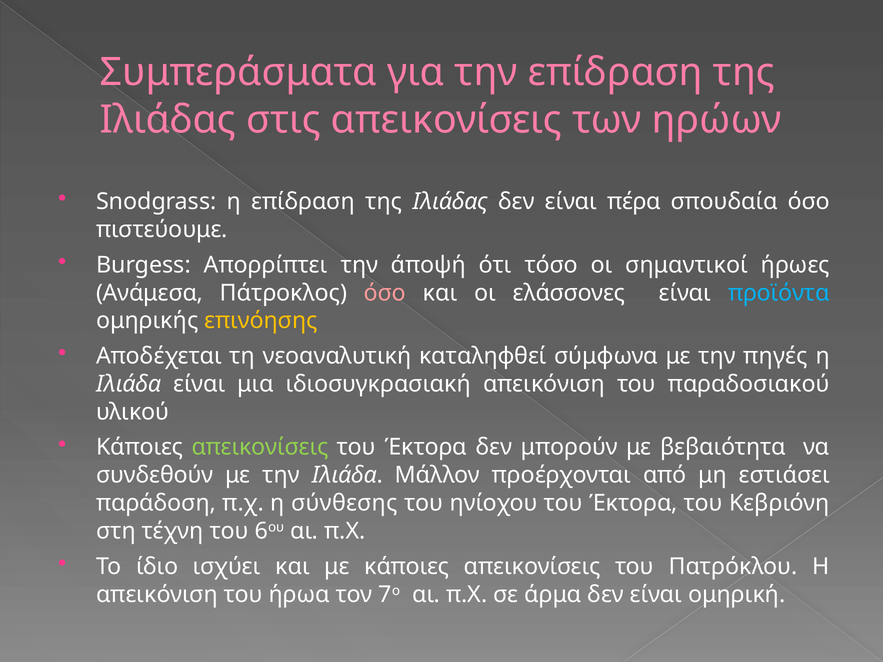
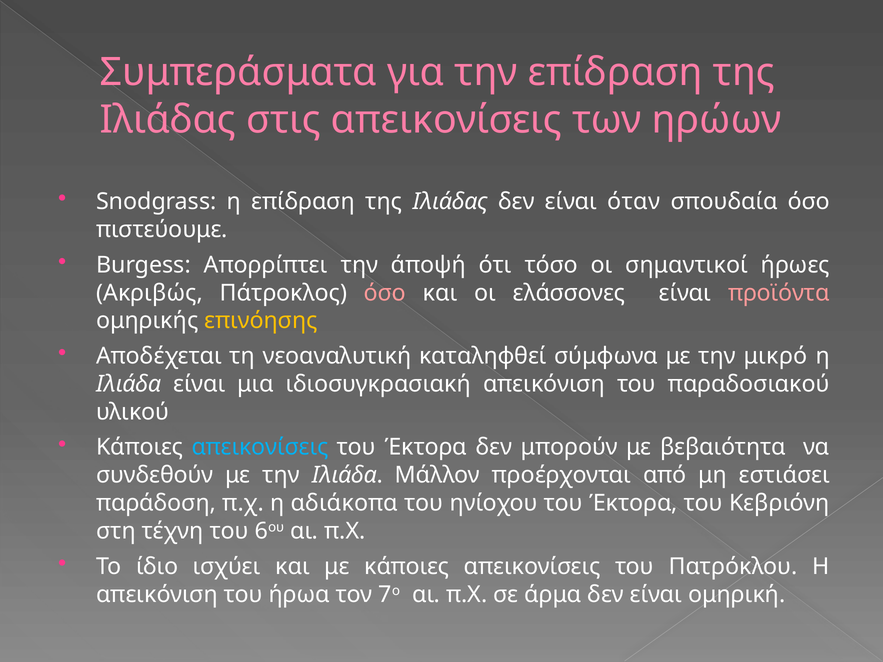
πέρα: πέρα -> όταν
Ανάμεσα: Ανάμεσα -> Ακριβώς
προϊόντα colour: light blue -> pink
πηγές: πηγές -> μικρό
απεικονίσεις at (260, 447) colour: light green -> light blue
σύνθεσης: σύνθεσης -> αδιάκοπα
